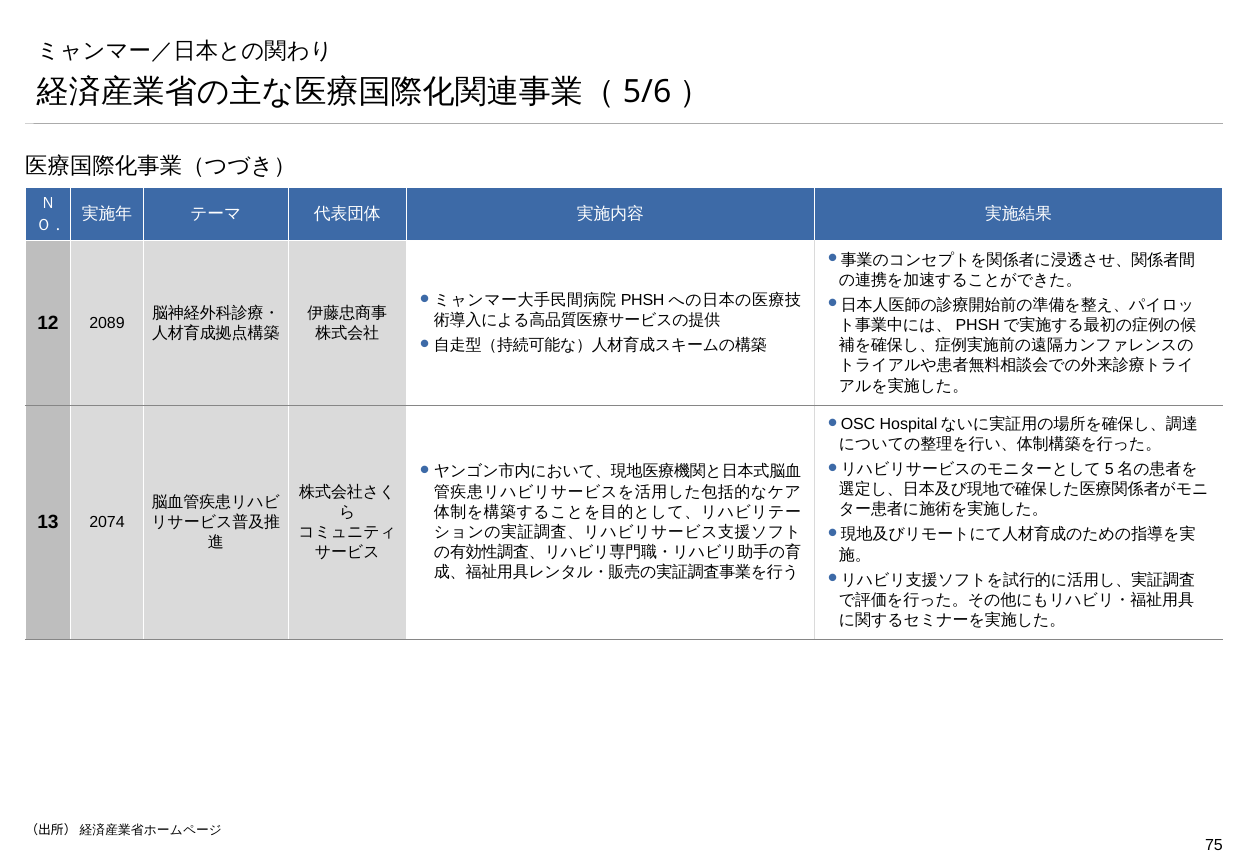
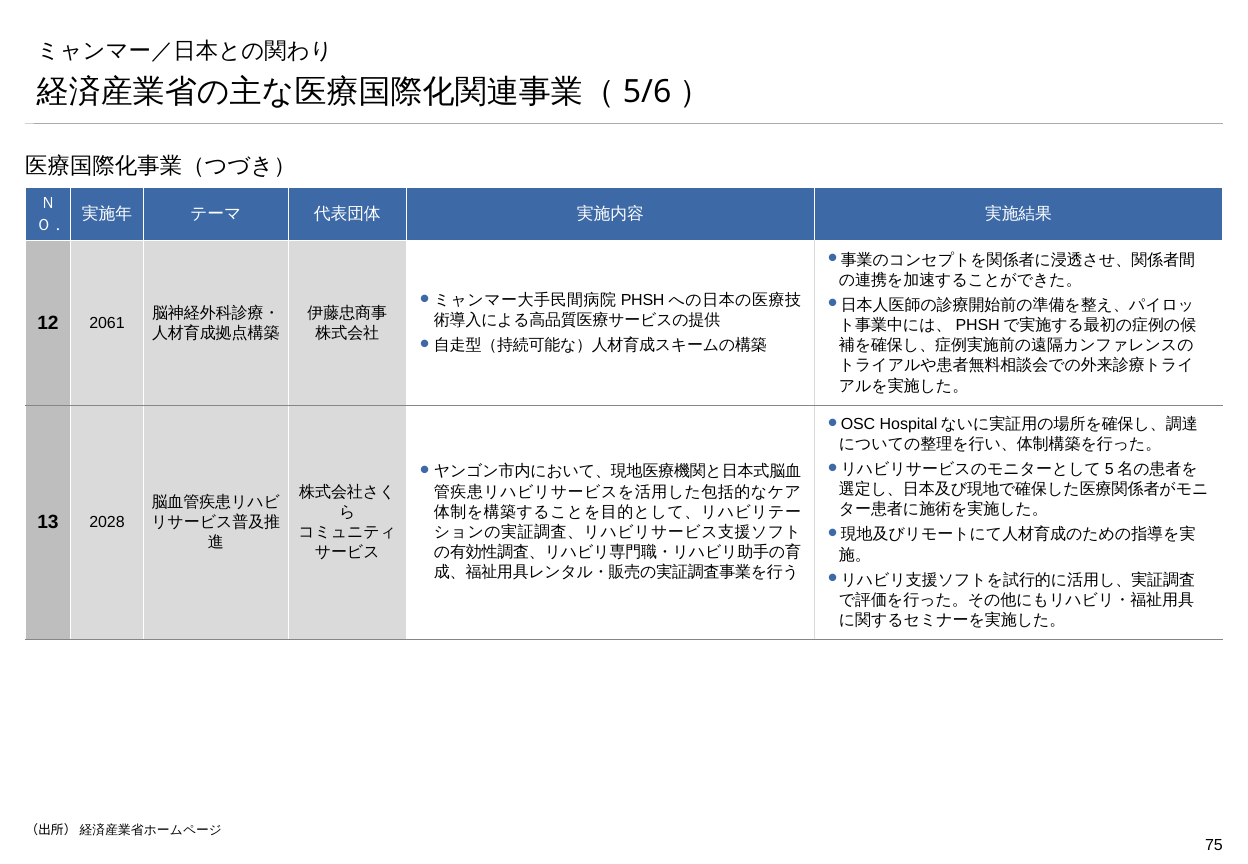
2089: 2089 -> 2061
2074: 2074 -> 2028
